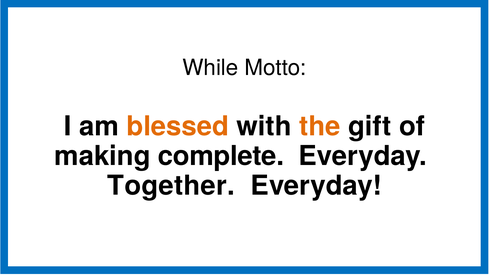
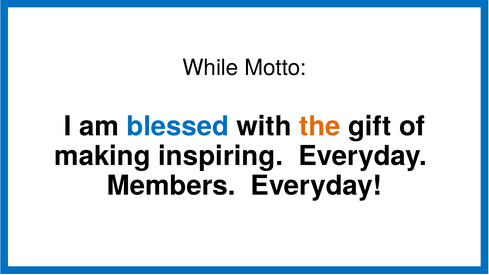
blessed colour: orange -> blue
complete: complete -> inspiring
Together: Together -> Members
